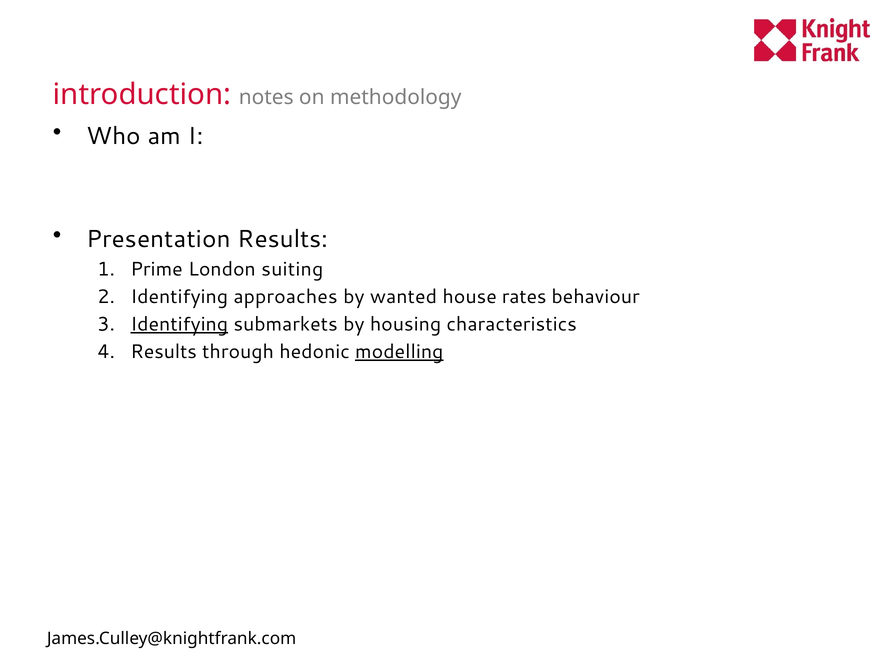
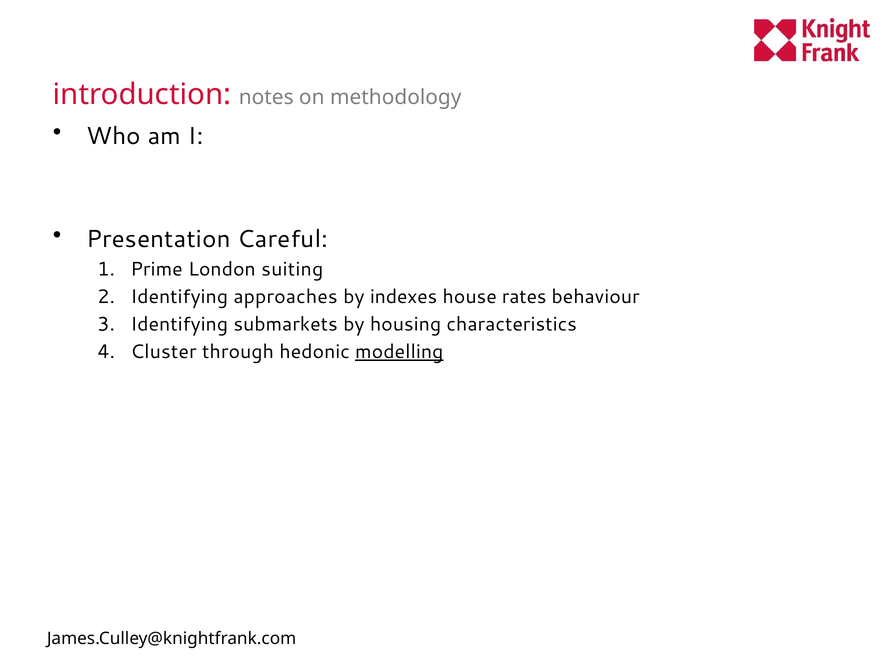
Presentation Results: Results -> Careful
wanted: wanted -> indexes
Identifying at (179, 324) underline: present -> none
Results at (164, 352): Results -> Cluster
